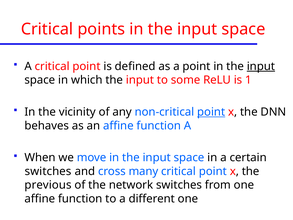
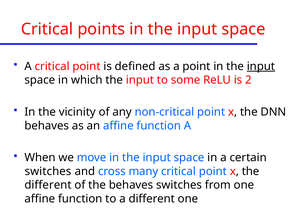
1: 1 -> 2
point at (211, 112) underline: present -> none
previous at (48, 185): previous -> different
the network: network -> behaves
